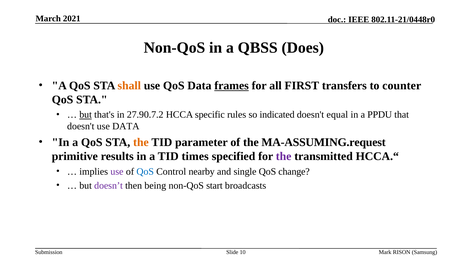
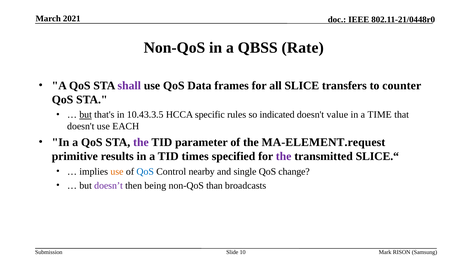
Does: Does -> Rate
shall colour: orange -> purple
frames underline: present -> none
FIRST: FIRST -> SLICE
27.90.7.2: 27.90.7.2 -> 10.43.3.5
equal: equal -> value
PPDU: PPDU -> TIME
use DATA: DATA -> EACH
the at (141, 143) colour: orange -> purple
MA-ASSUMING.request: MA-ASSUMING.request -> MA-ELEMENT.request
HCCA.“: HCCA.“ -> SLICE.“
use at (117, 172) colour: purple -> orange
start: start -> than
